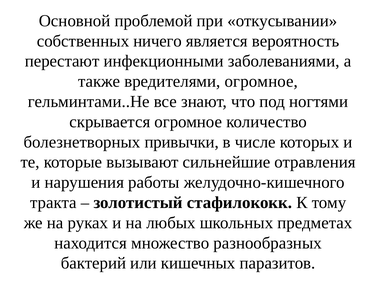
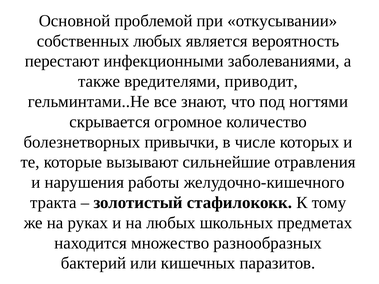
собственных ничего: ничего -> любых
вредителями огромное: огромное -> приводит
